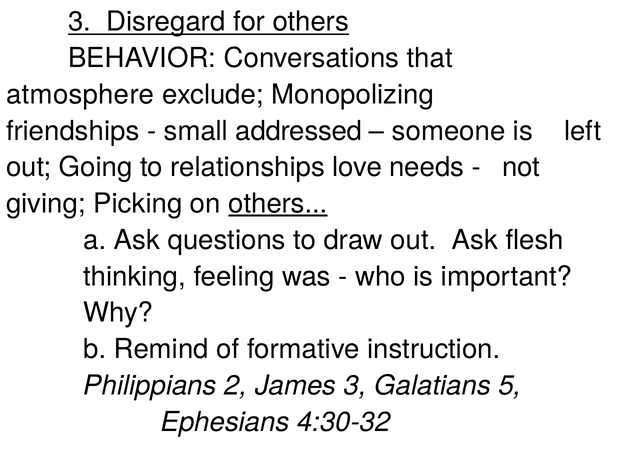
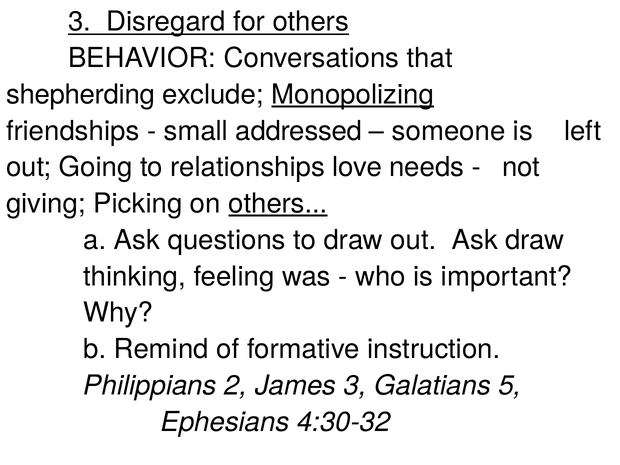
atmosphere: atmosphere -> shepherding
Monopolizing underline: none -> present
Ask flesh: flesh -> draw
